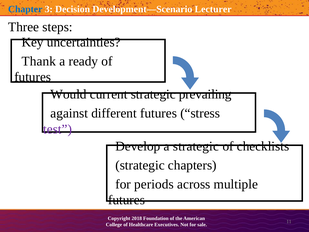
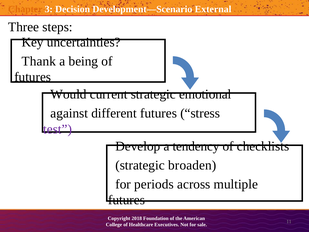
Chapter colour: blue -> orange
Lecturer: Lecturer -> External
ready: ready -> being
prevailing: prevailing -> emotional
a strategic: strategic -> tendency
chapters: chapters -> broaden
